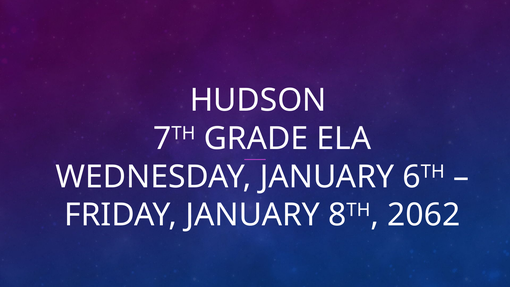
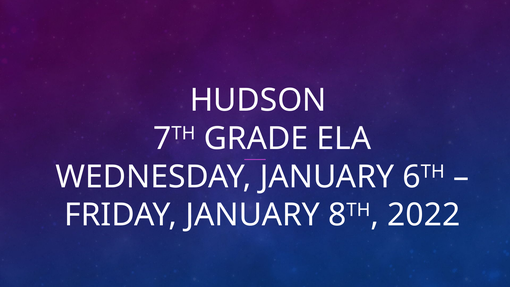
2062: 2062 -> 2022
